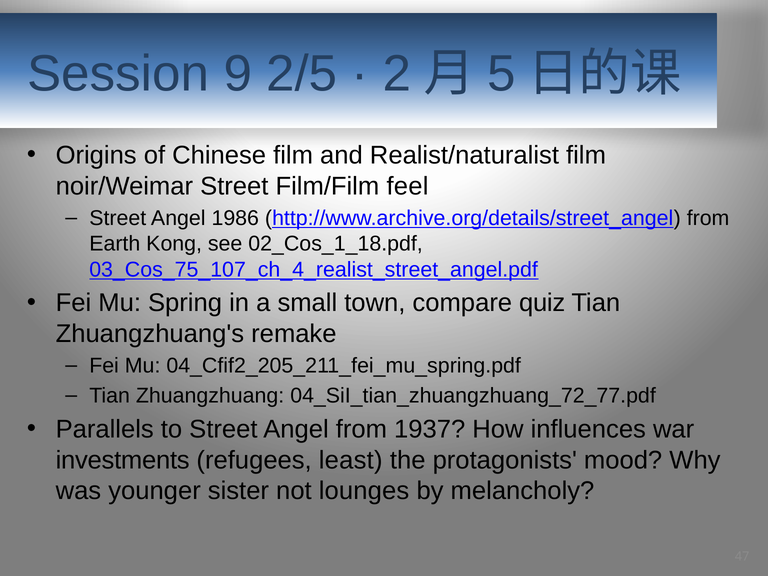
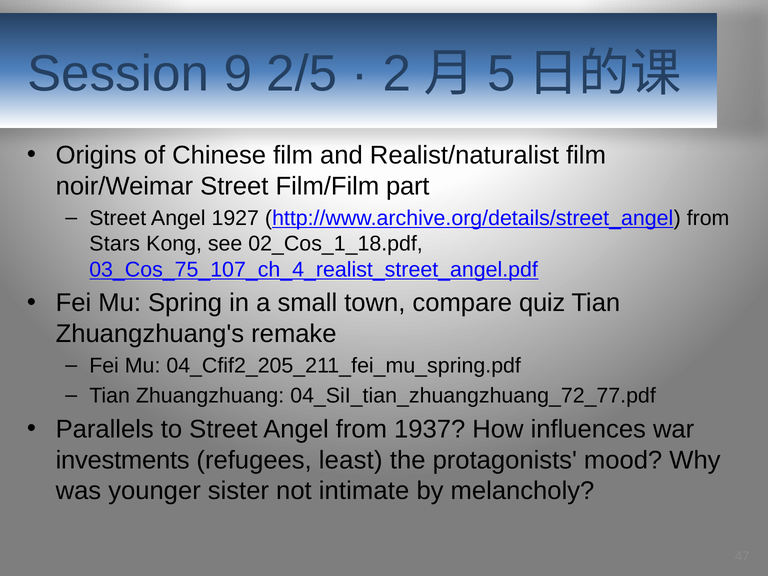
feel: feel -> part
1986: 1986 -> 1927
Earth: Earth -> Stars
lounges: lounges -> intimate
